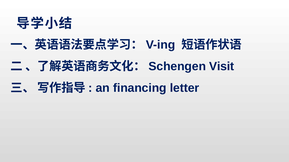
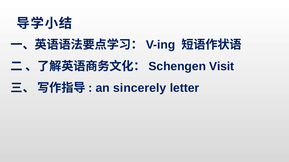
financing: financing -> sincerely
